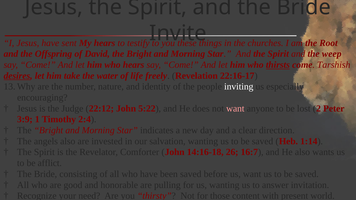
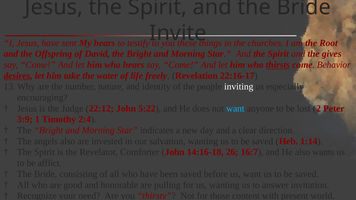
weep: weep -> gives
Tarshish: Tarshish -> Behavior
want at (235, 109) colour: pink -> light blue
